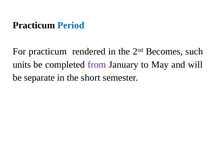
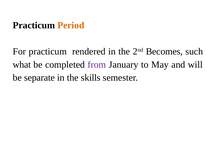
Period colour: blue -> orange
units: units -> what
short: short -> skills
